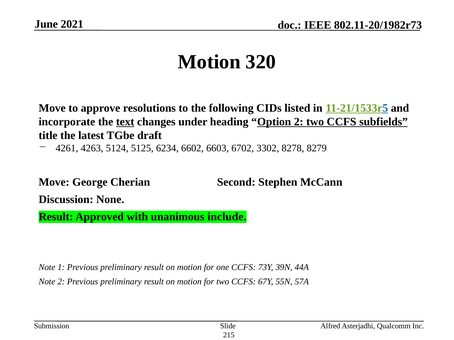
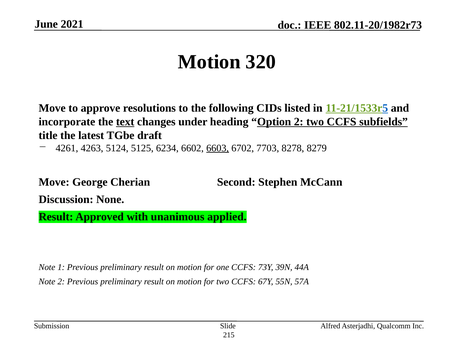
6603 underline: none -> present
3302: 3302 -> 7703
include: include -> applied
